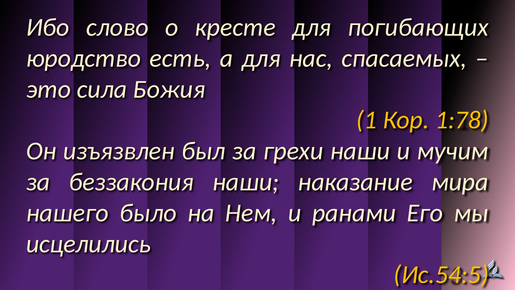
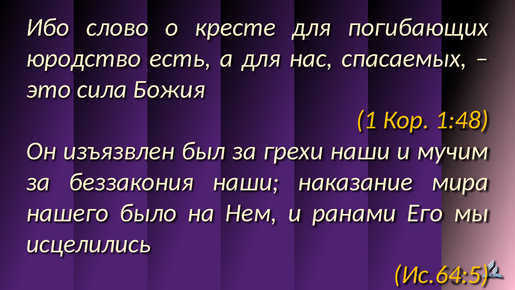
1:78: 1:78 -> 1:48
Ис.54:5: Ис.54:5 -> Ис.64:5
